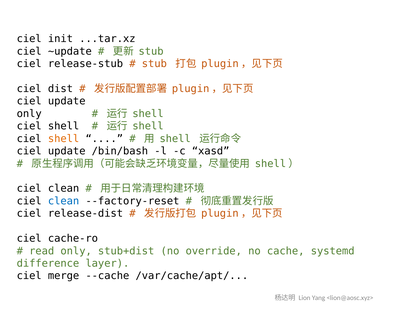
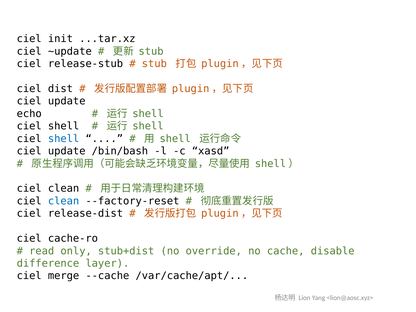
only at (29, 114): only -> echo
shell at (64, 139) colour: orange -> blue
systemd: systemd -> disable
